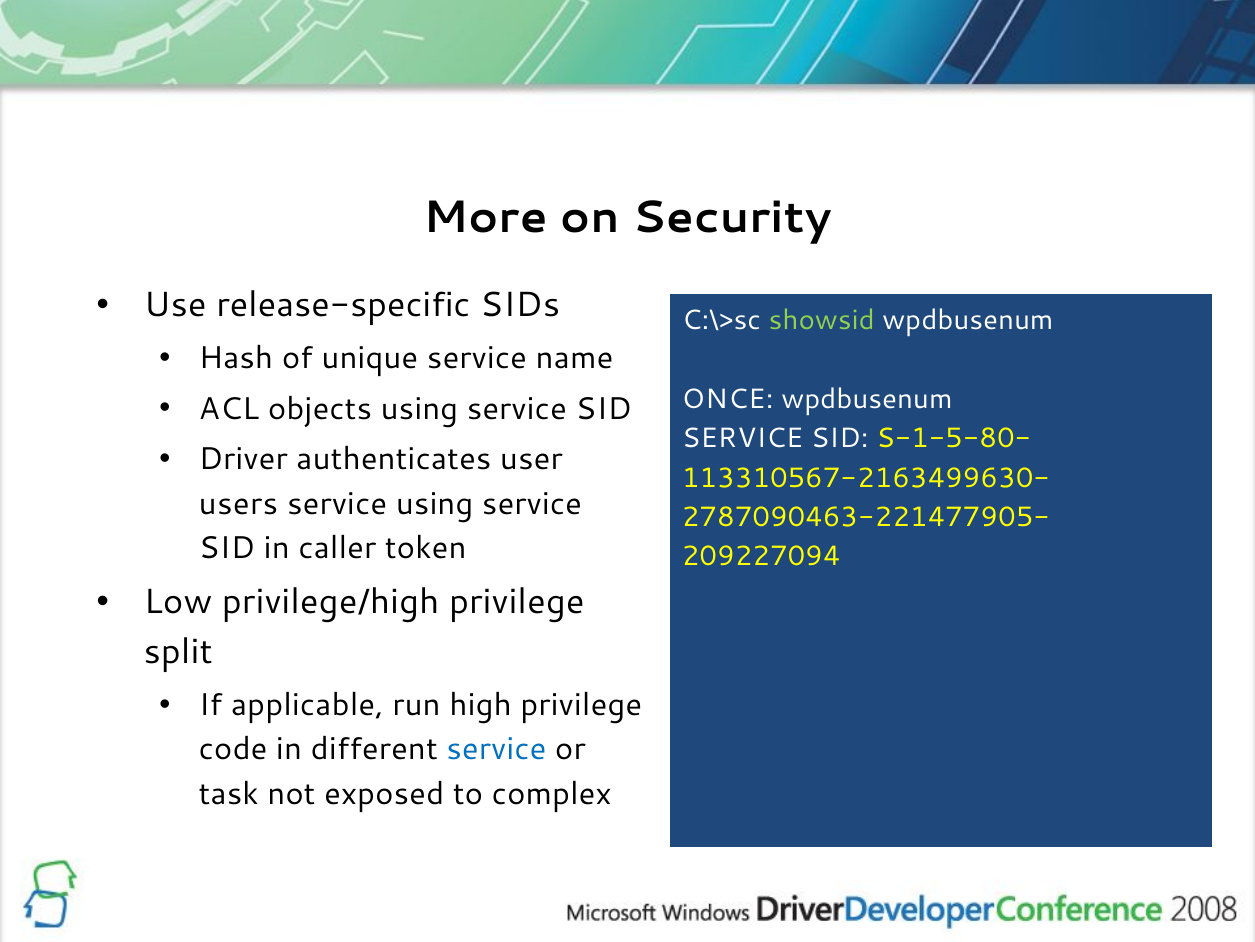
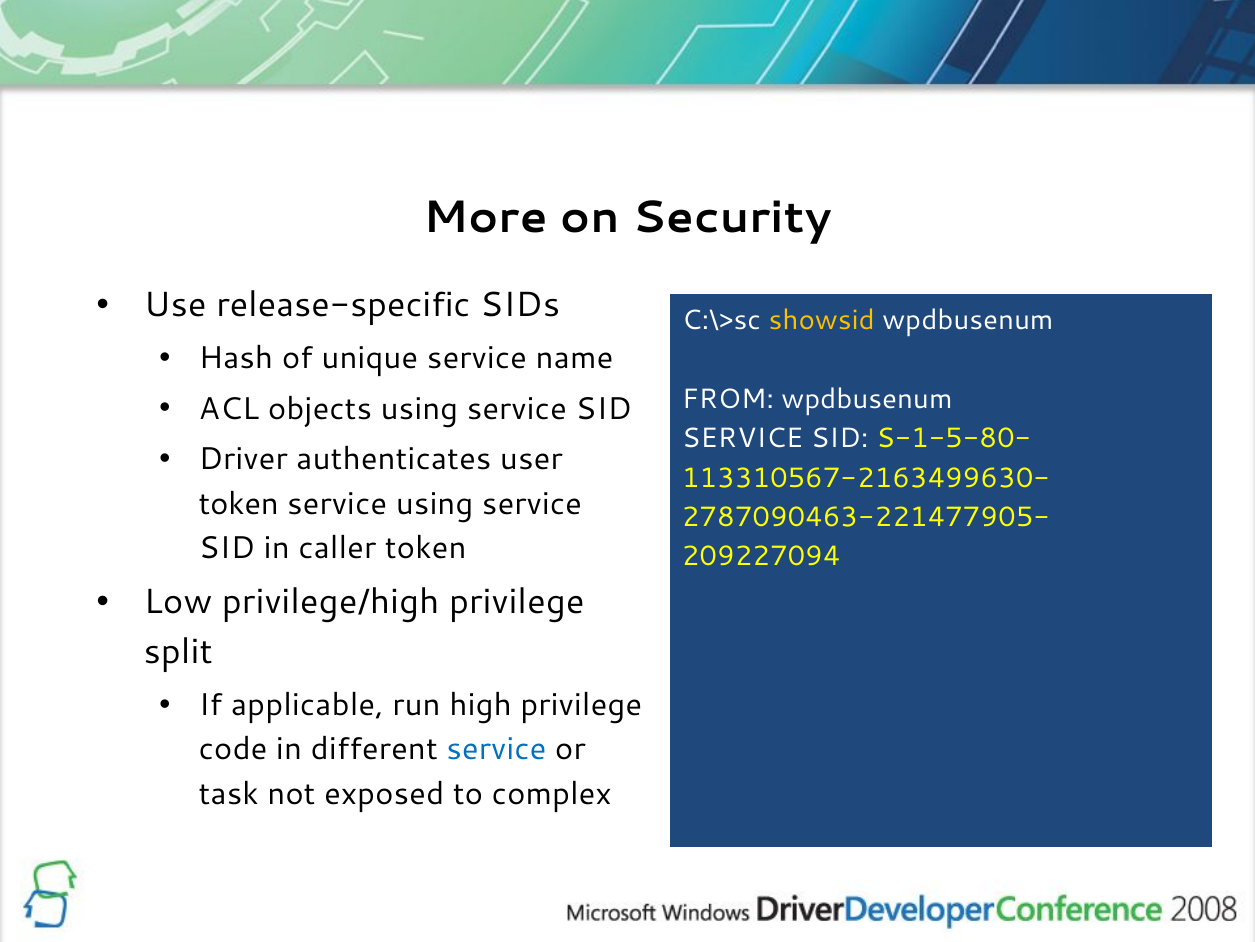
showsid colour: light green -> yellow
ONCE: ONCE -> FROM
users at (238, 504): users -> token
